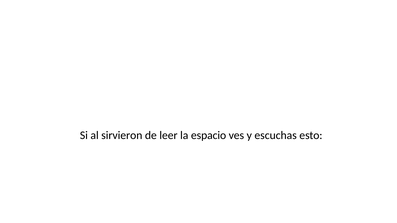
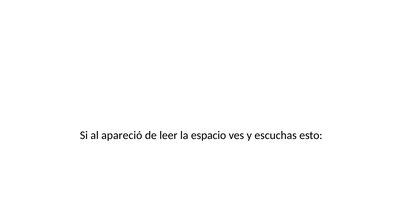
sirvieron: sirvieron -> apareció
